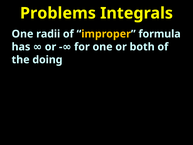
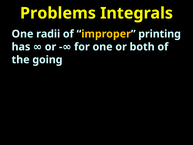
formula: formula -> printing
doing: doing -> going
